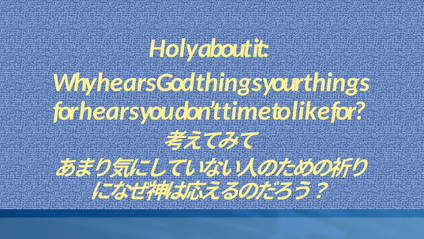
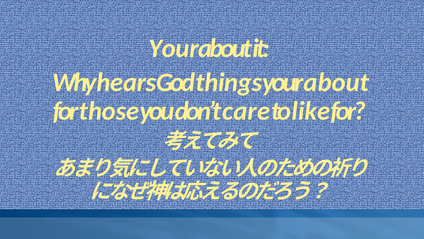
Holy at (174, 48): Holy -> Your
things at (337, 82): things -> about
for hears: hears -> those
time: time -> care
